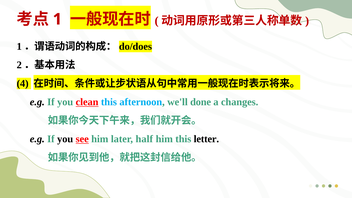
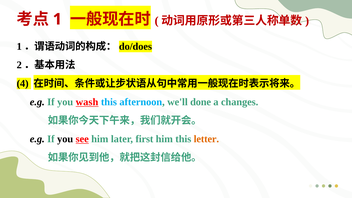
clean: clean -> wash
half: half -> first
letter colour: black -> orange
